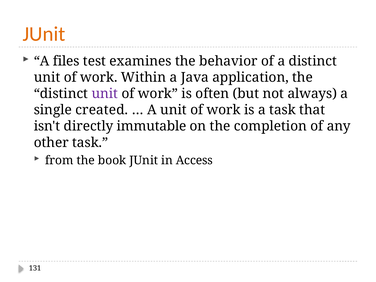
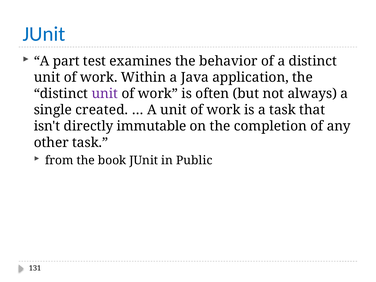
JUnit at (44, 34) colour: orange -> blue
files: files -> part
Access: Access -> Public
